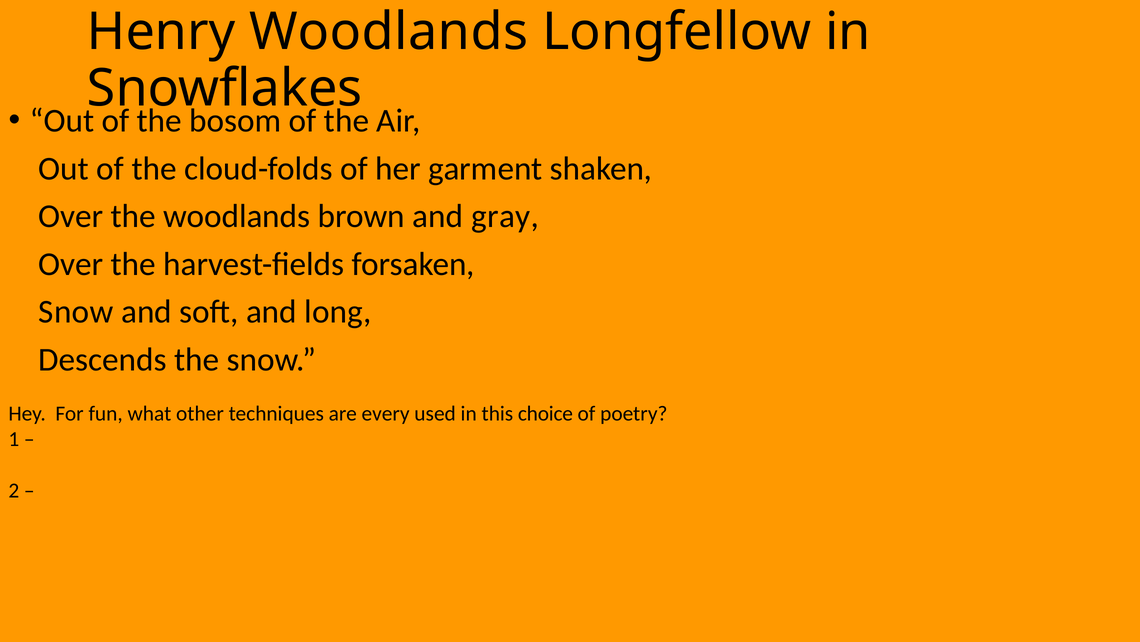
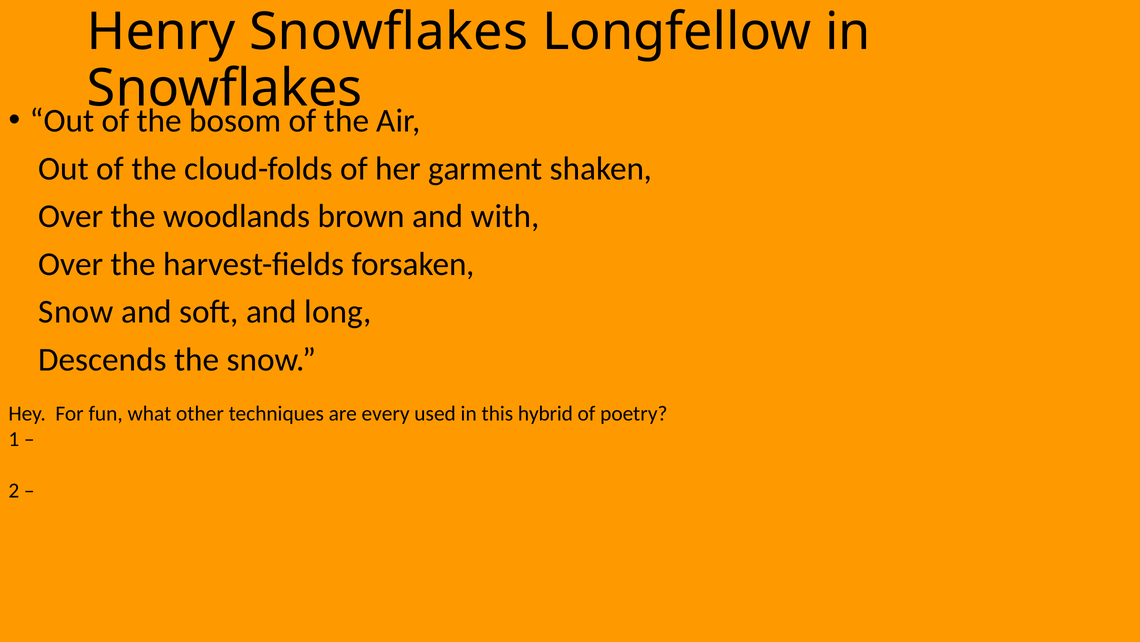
Henry Woodlands: Woodlands -> Snowflakes
gray: gray -> with
choice: choice -> hybrid
